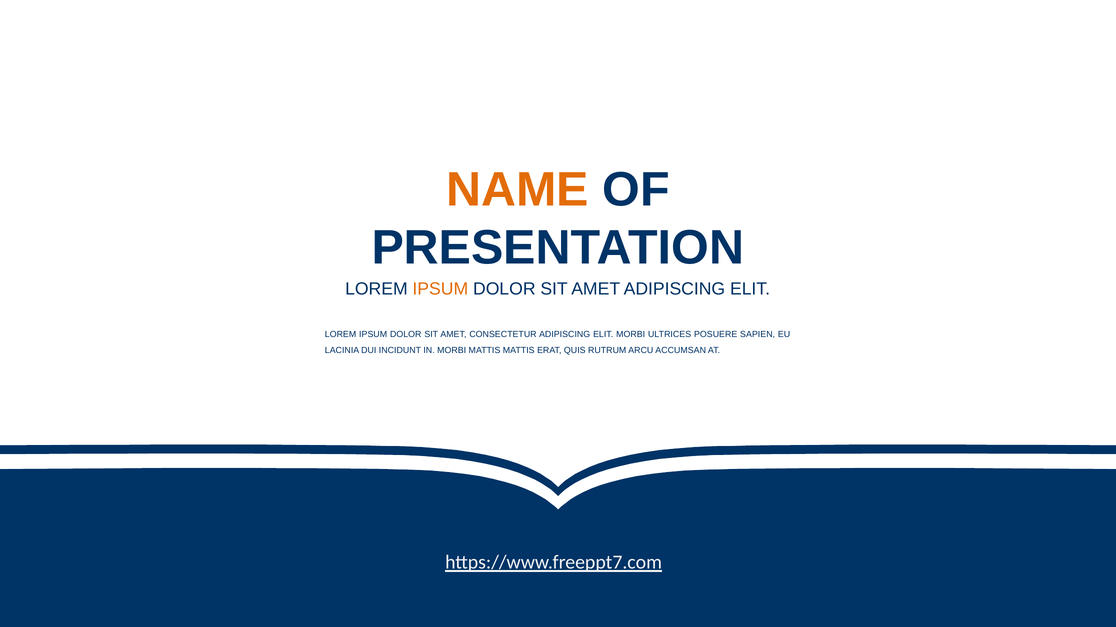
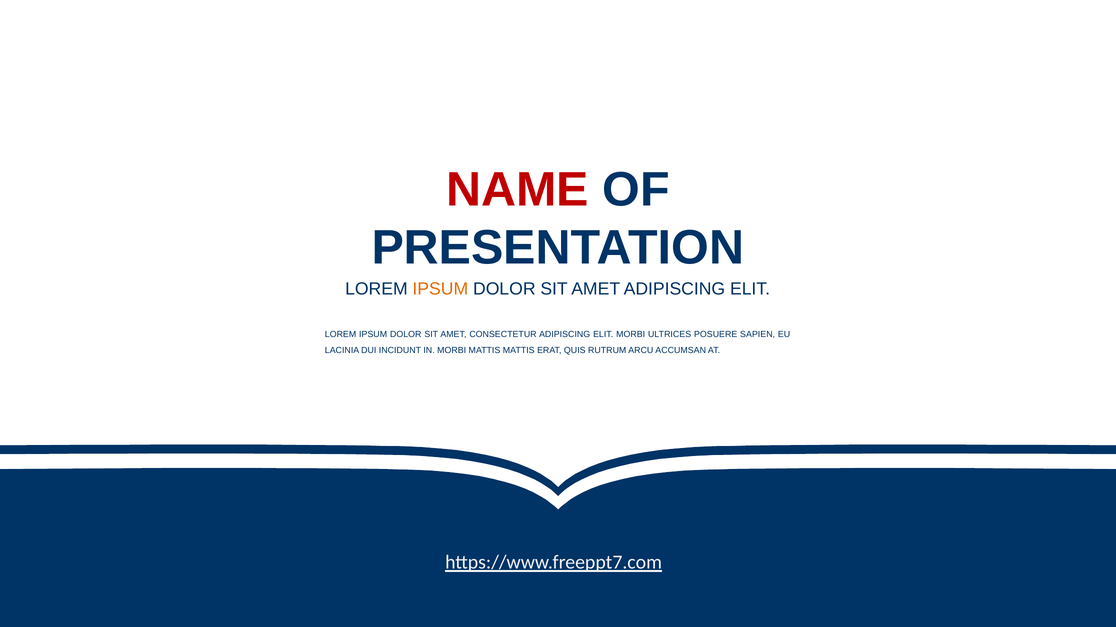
NAME colour: orange -> red
